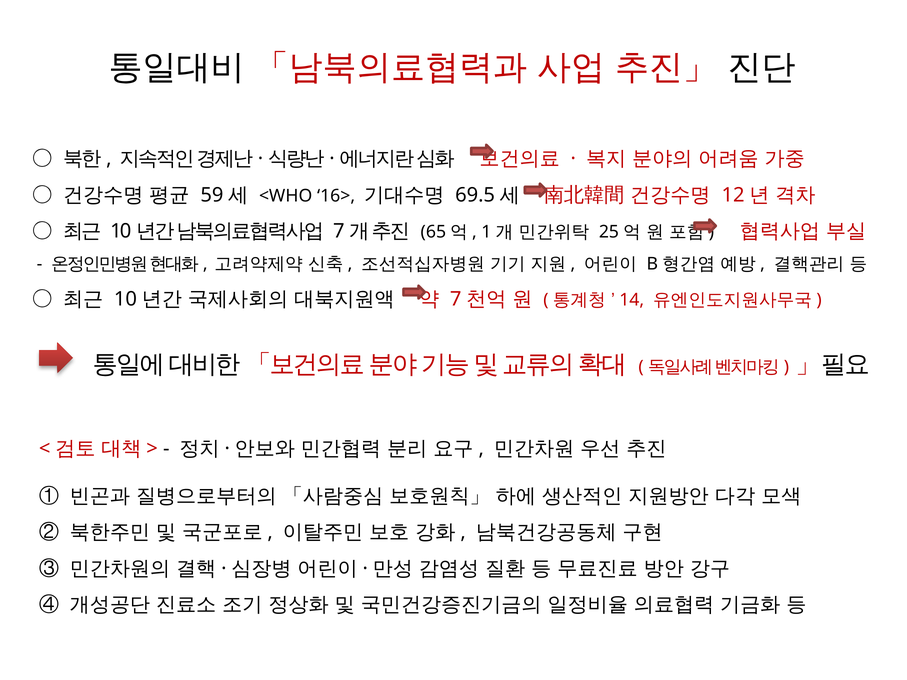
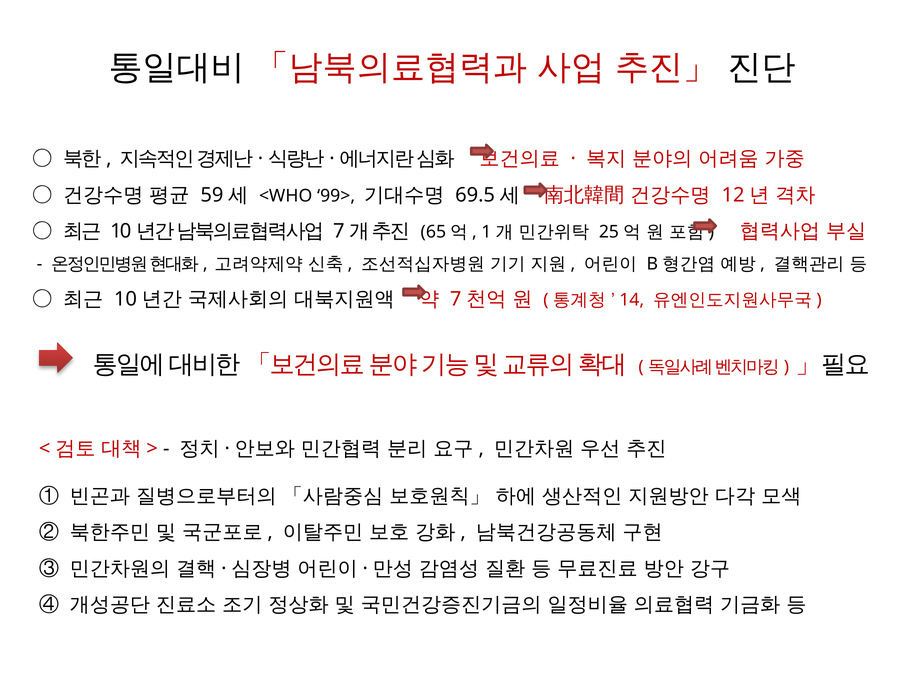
16>: 16> -> 99>
